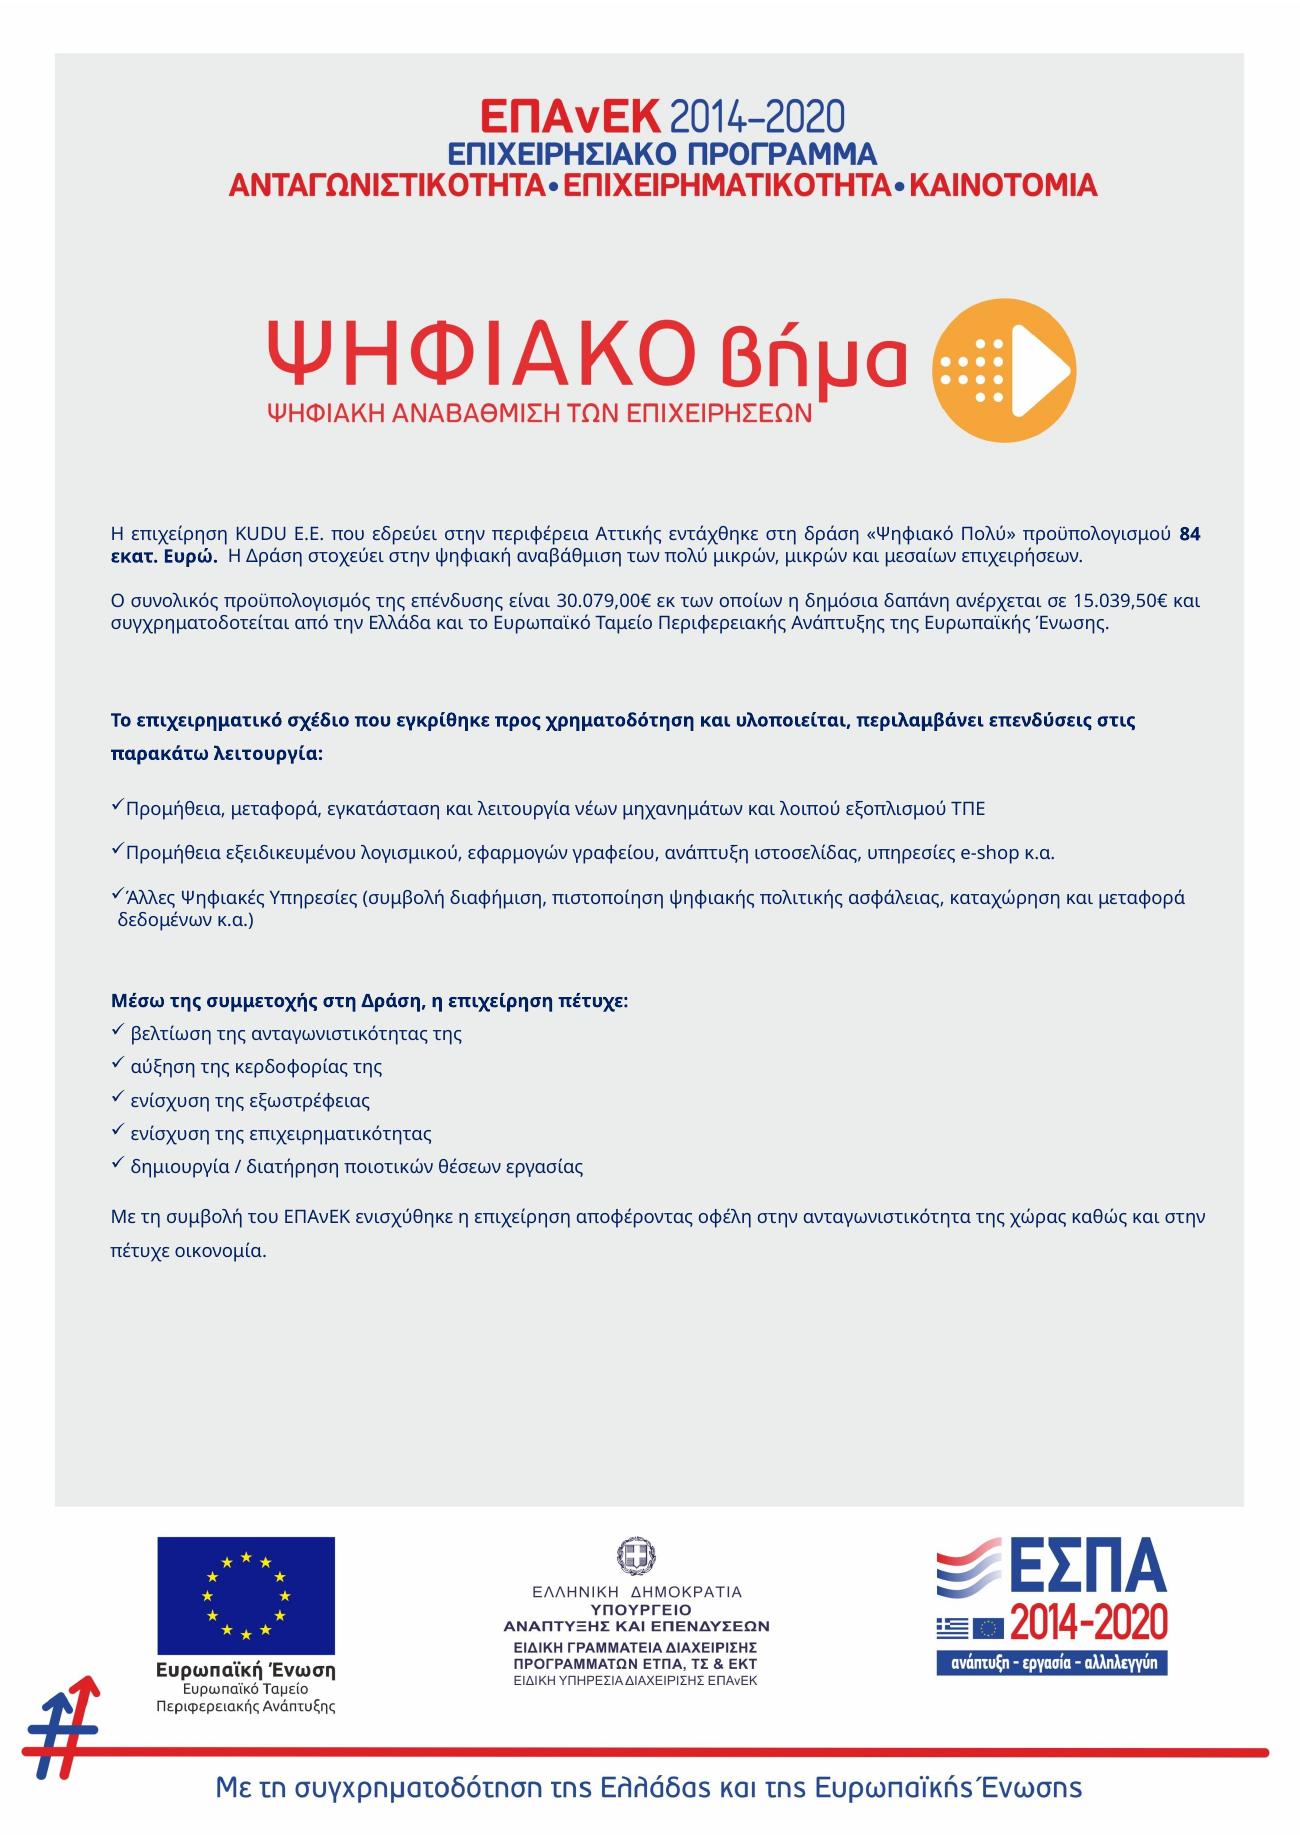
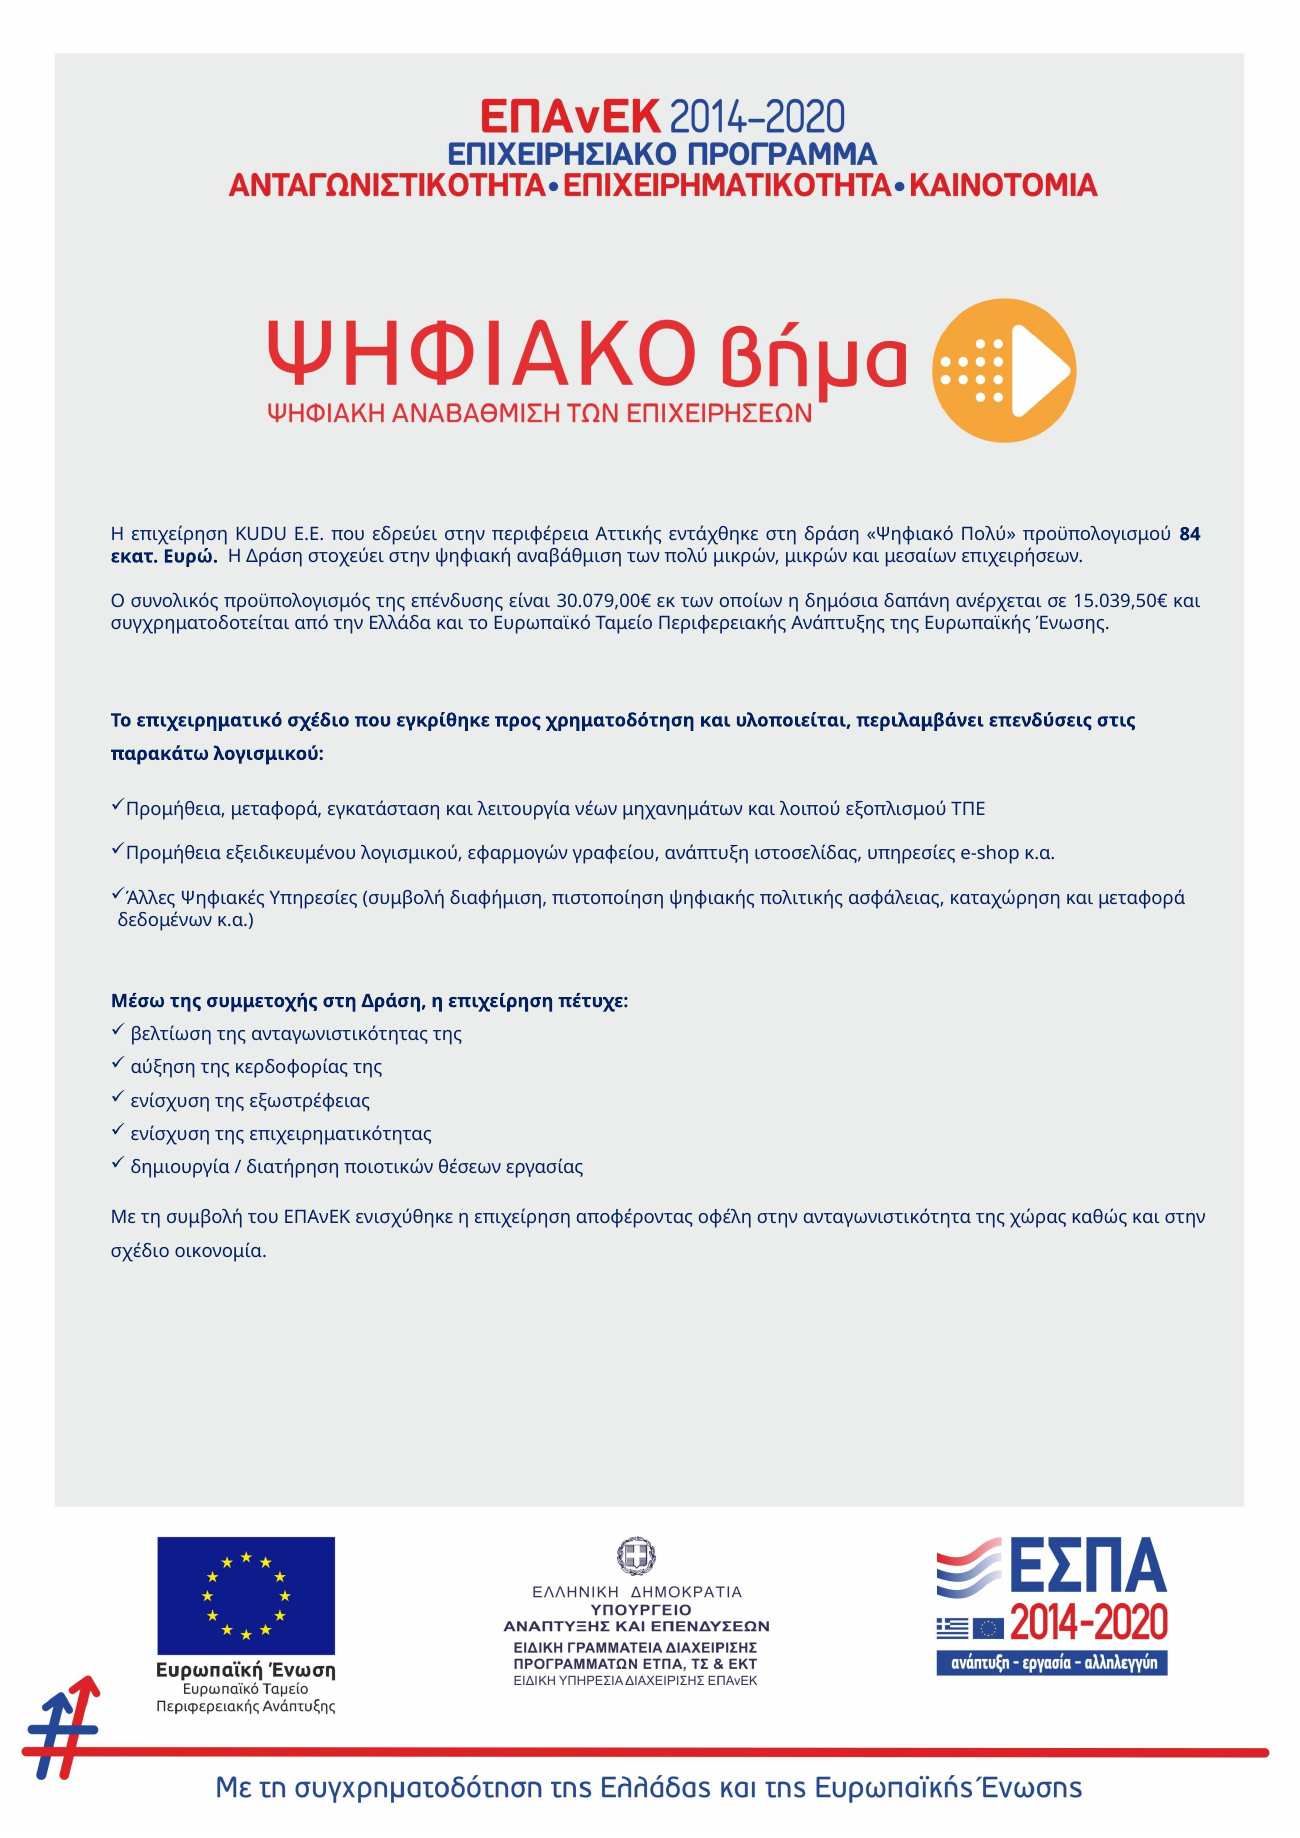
παρακάτω λειτουργία: λειτουργία -> λογισμικού
πέτυχε at (140, 1251): πέτυχε -> σχέδιο
